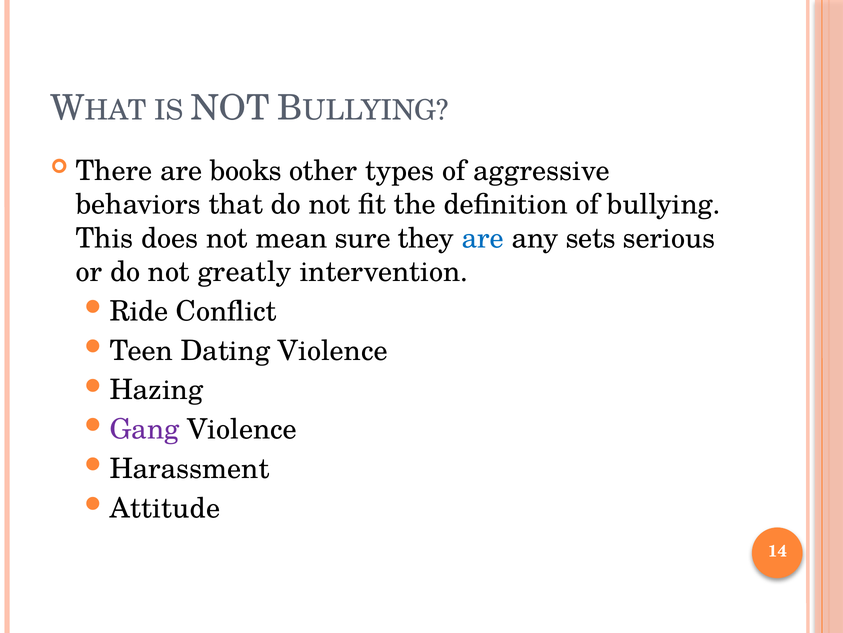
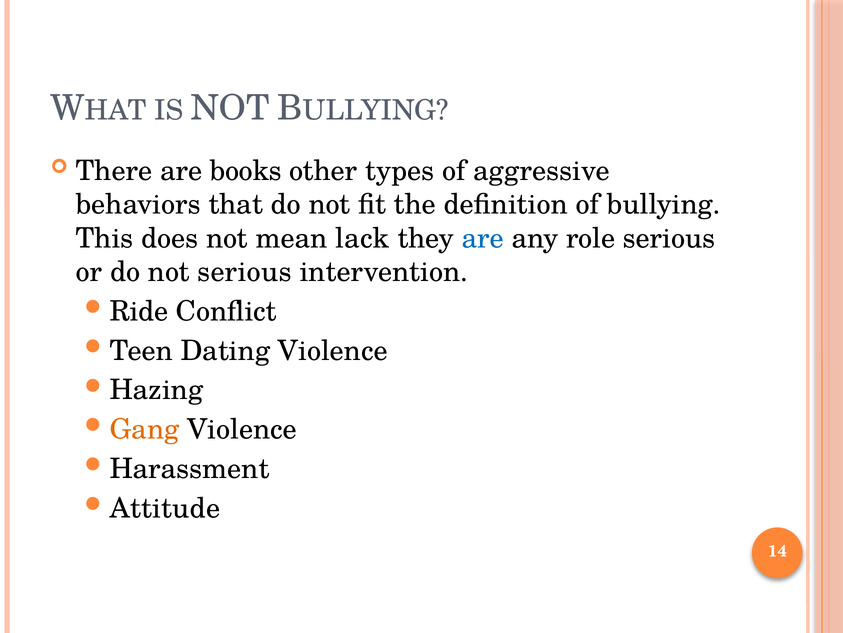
sure: sure -> lack
sets: sets -> role
not greatly: greatly -> serious
Gang colour: purple -> orange
